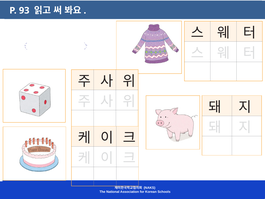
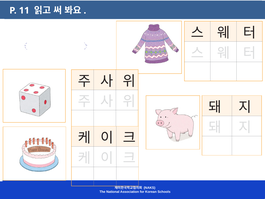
93: 93 -> 11
